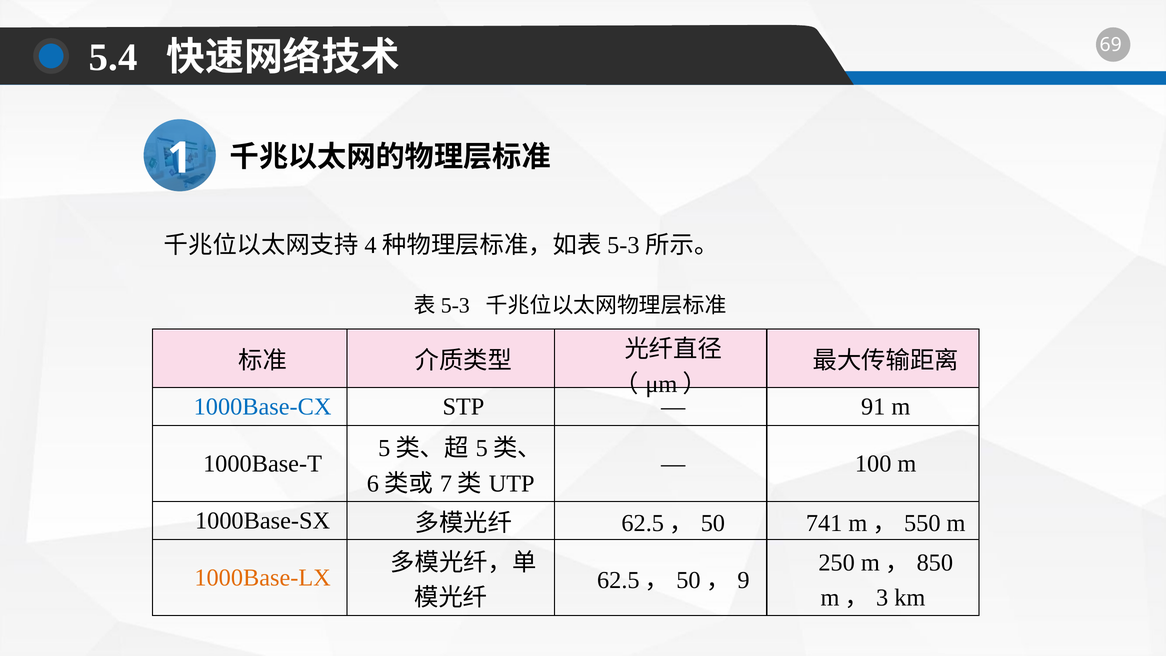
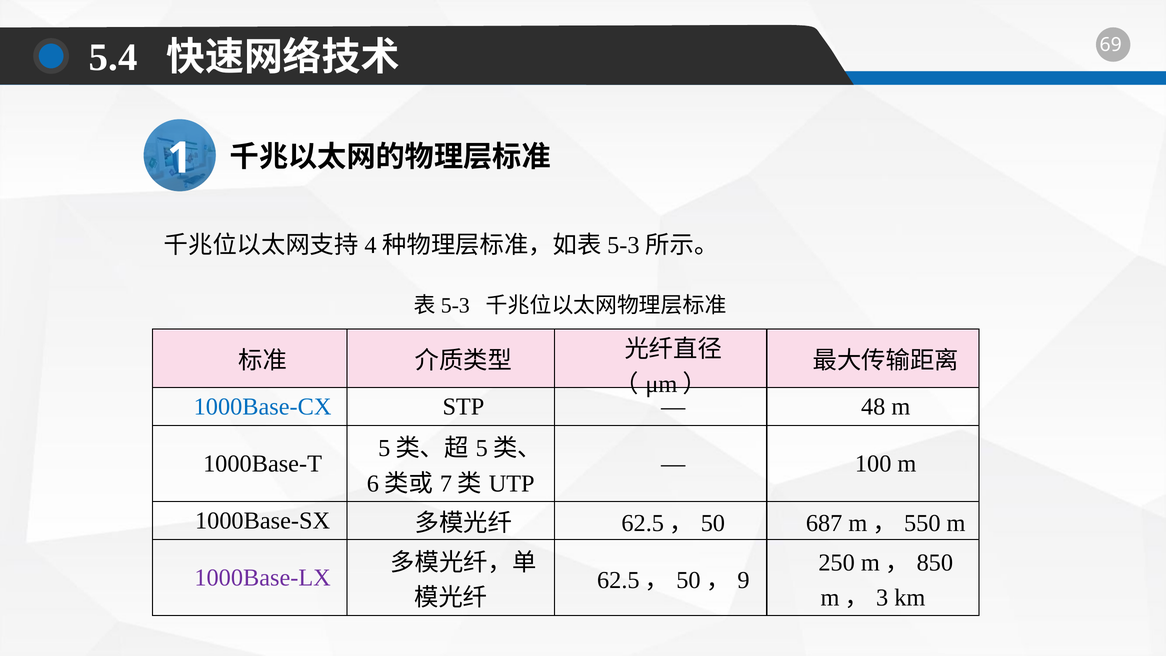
91: 91 -> 48
741: 741 -> 687
1000Base-LX colour: orange -> purple
